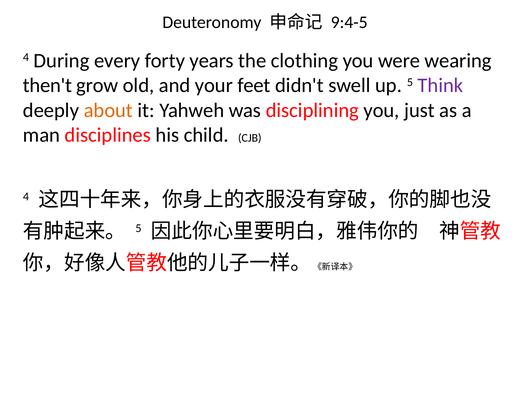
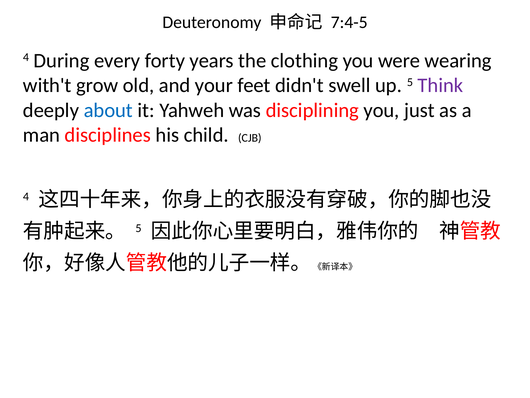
9:4-5: 9:4-5 -> 7:4-5
then't: then't -> with't
about colour: orange -> blue
